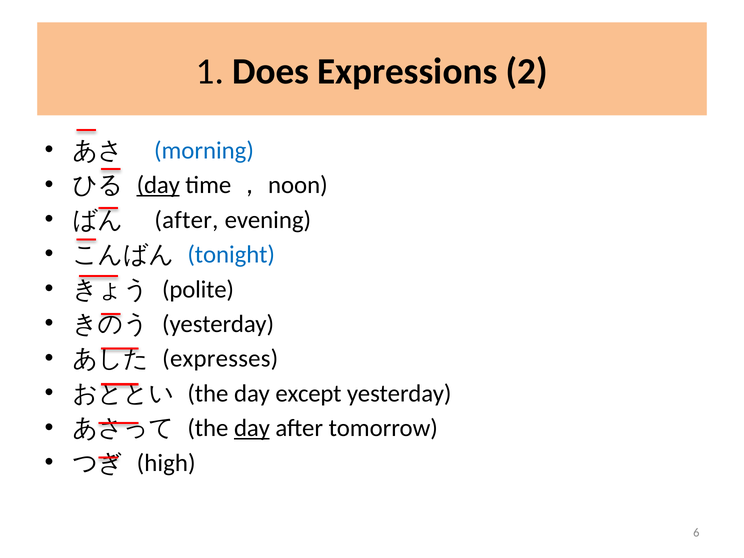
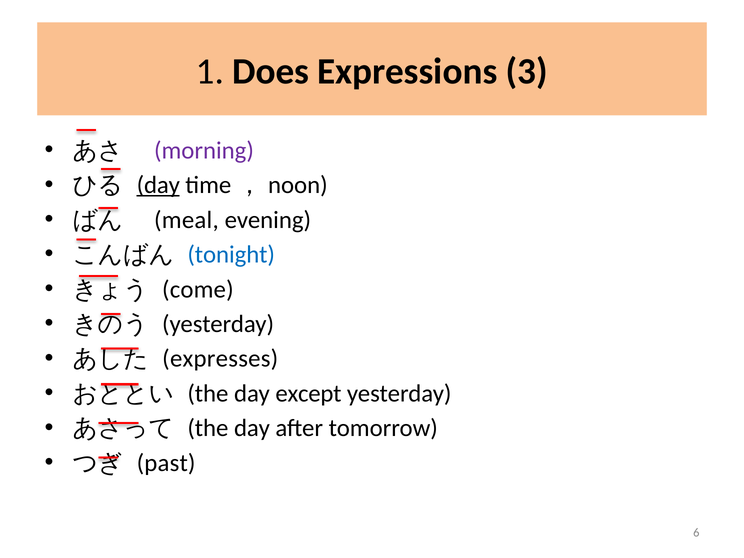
2: 2 -> 3
morning colour: blue -> purple
after at (186, 220): after -> meal
polite: polite -> come
day at (252, 428) underline: present -> none
high: high -> past
